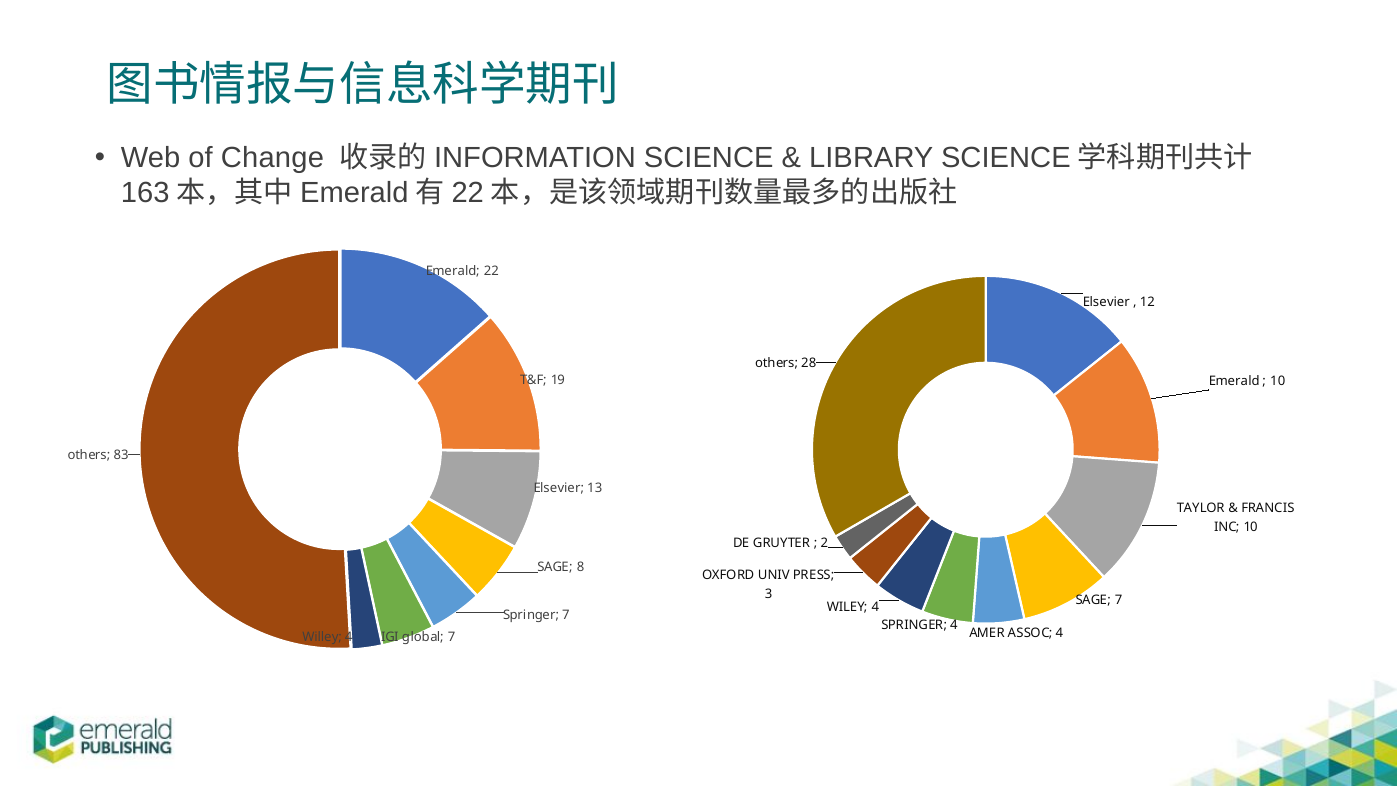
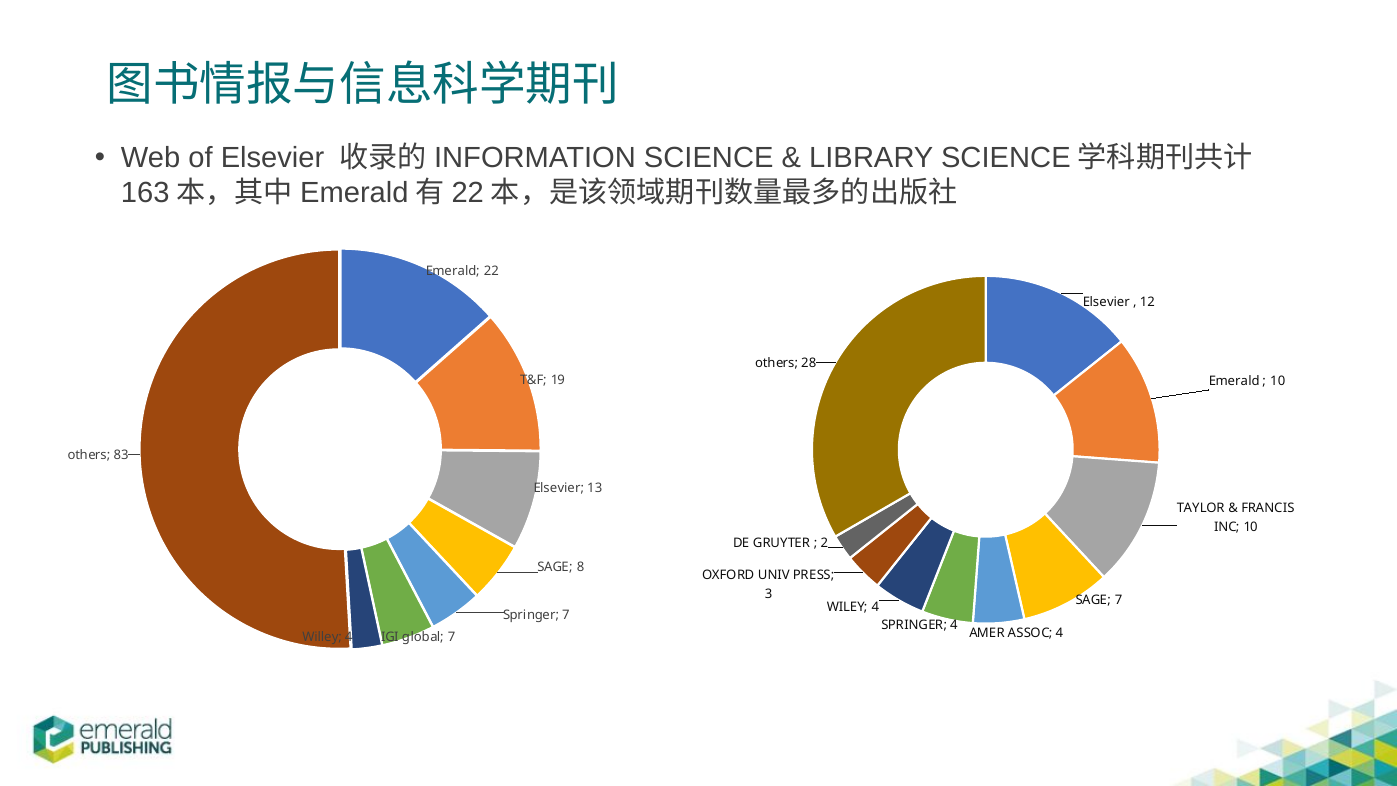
of Change: Change -> Elsevier
